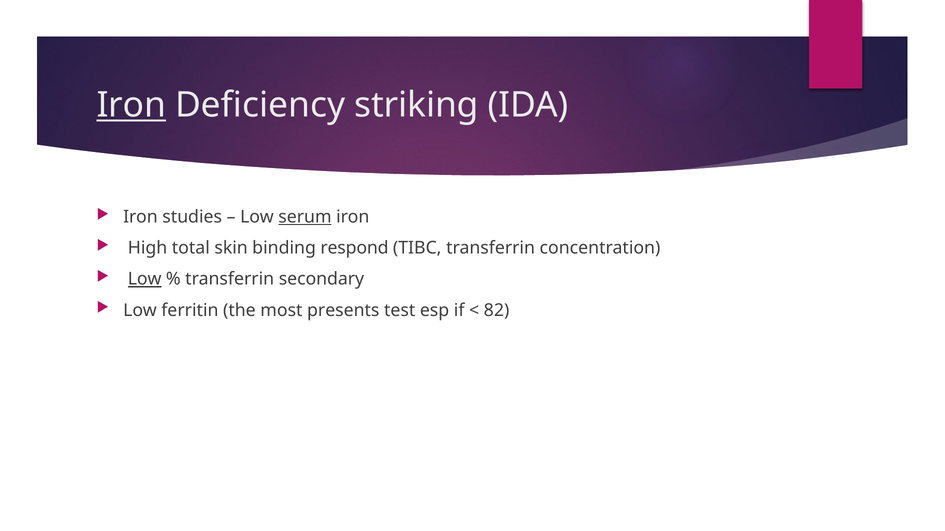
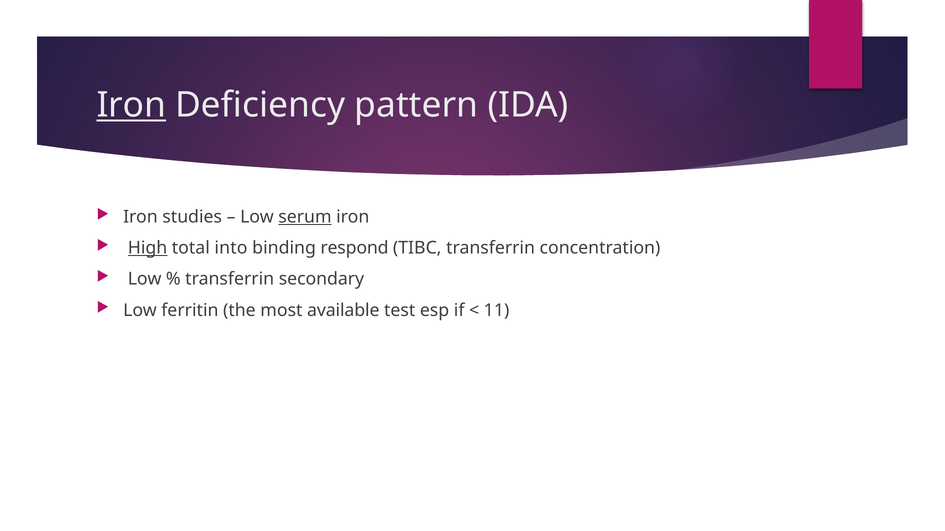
striking: striking -> pattern
High underline: none -> present
skin: skin -> into
Low at (145, 279) underline: present -> none
presents: presents -> available
82: 82 -> 11
